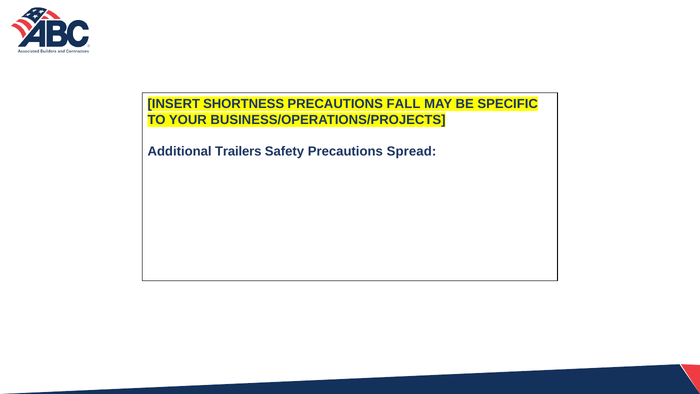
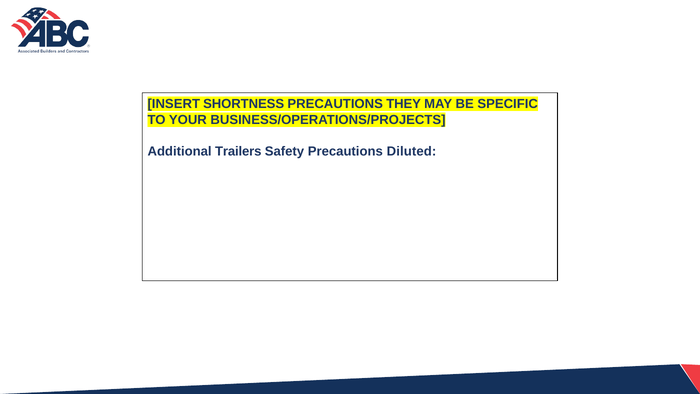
FALL: FALL -> THEY
Spread: Spread -> Diluted
